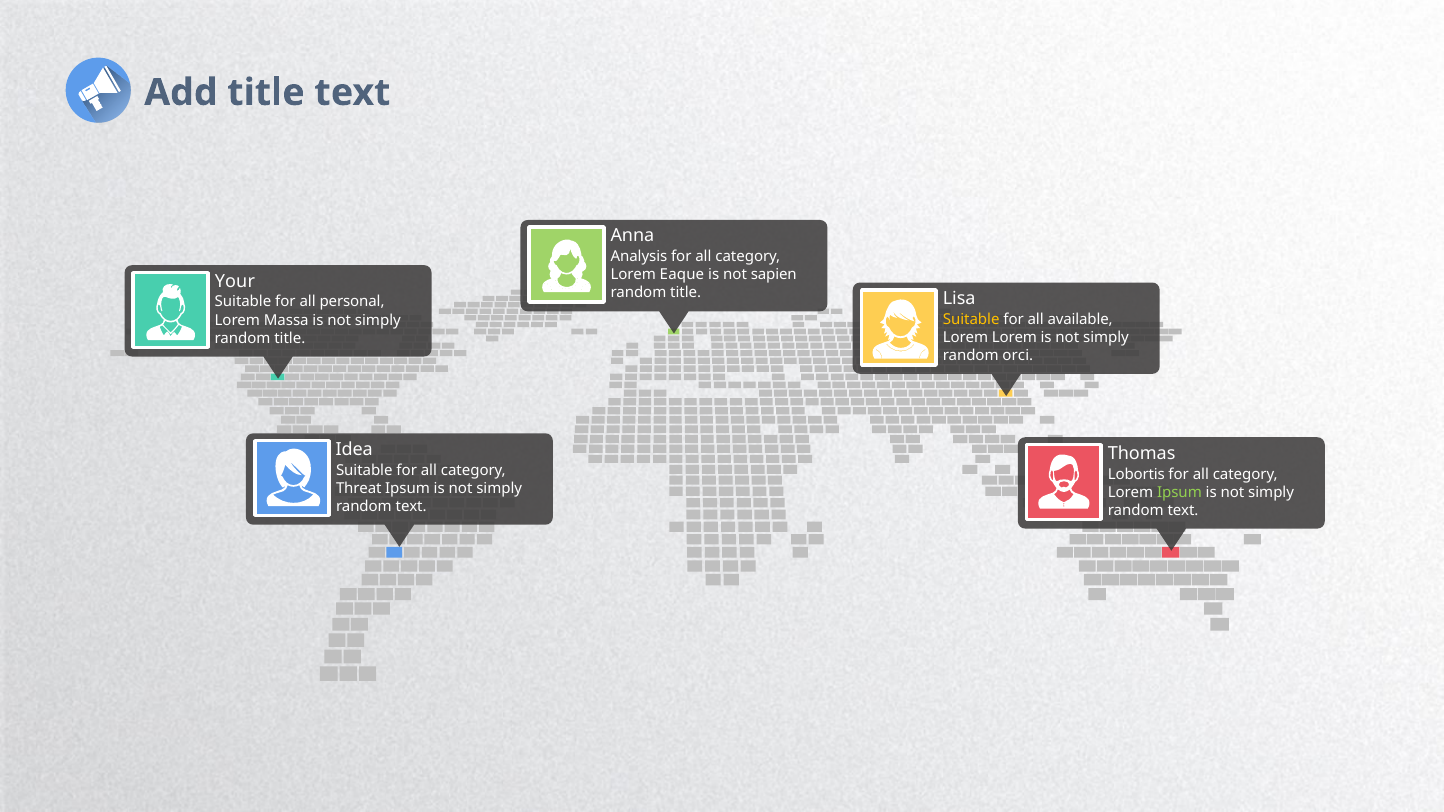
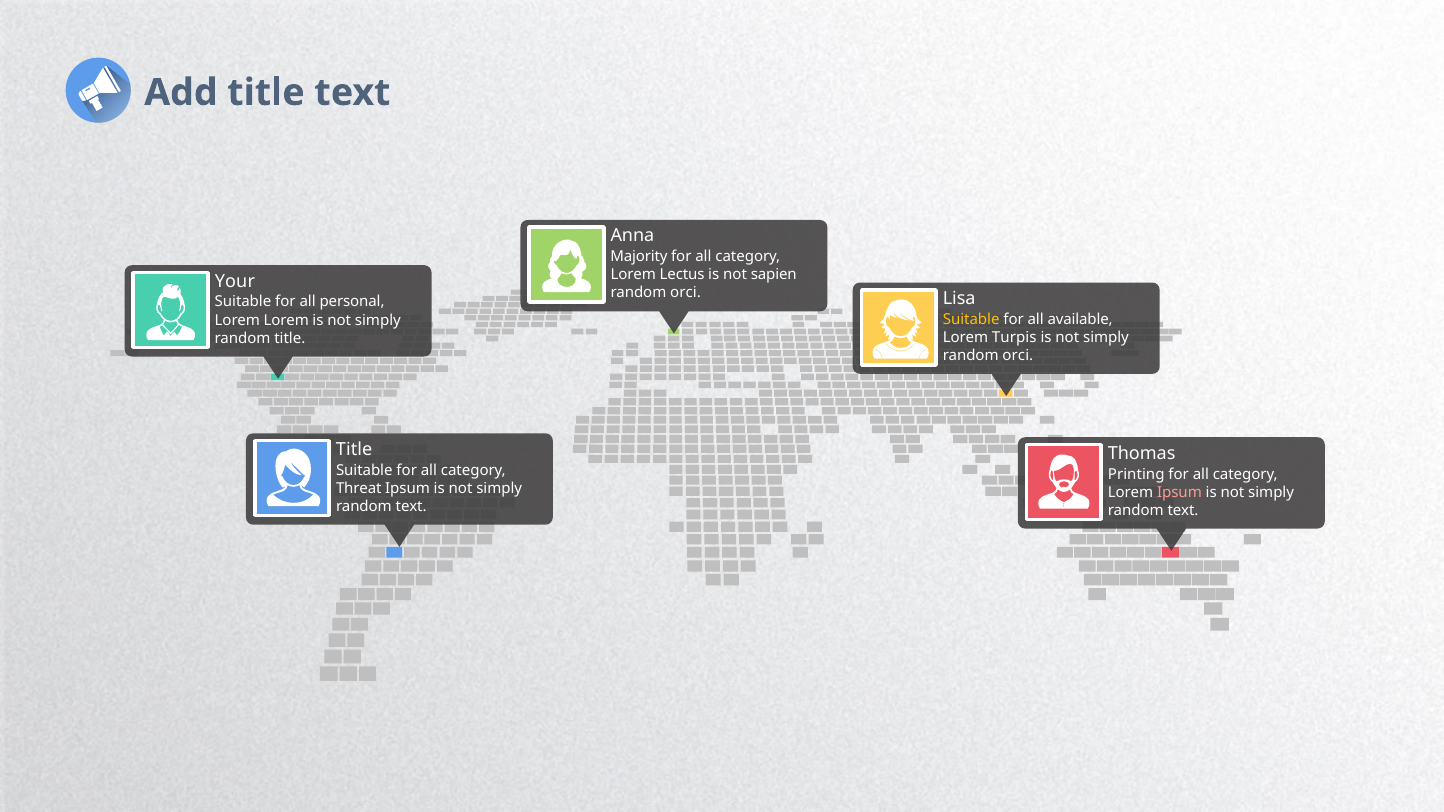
Analysis: Analysis -> Majority
Eaque: Eaque -> Lectus
title at (686, 293): title -> orci
Lorem Massa: Massa -> Lorem
Lorem Lorem: Lorem -> Turpis
Idea at (354, 450): Idea -> Title
Lobortis: Lobortis -> Printing
Ipsum at (1179, 492) colour: light green -> pink
